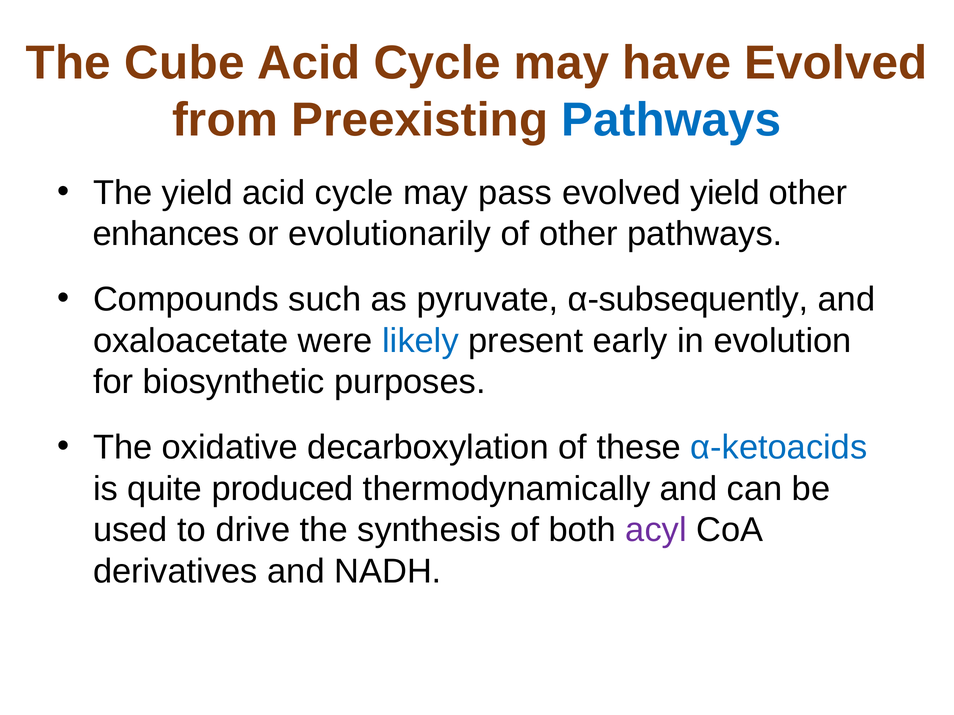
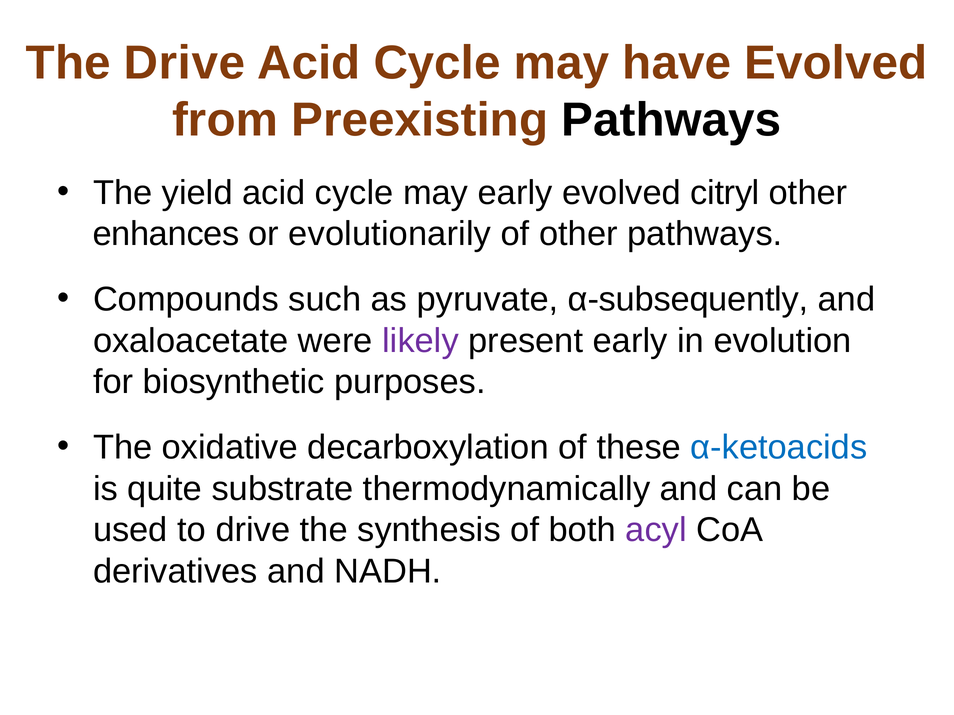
The Cube: Cube -> Drive
Pathways at (671, 120) colour: blue -> black
may pass: pass -> early
evolved yield: yield -> citryl
likely colour: blue -> purple
produced: produced -> substrate
